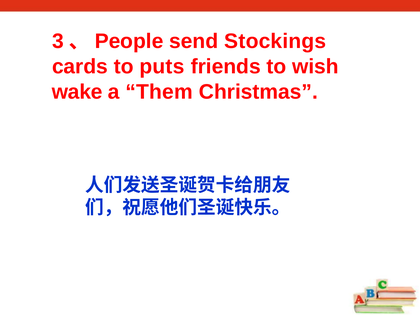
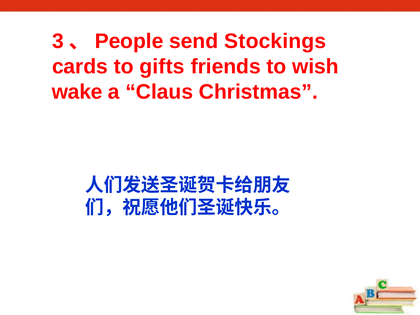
puts: puts -> gifts
Them: Them -> Claus
